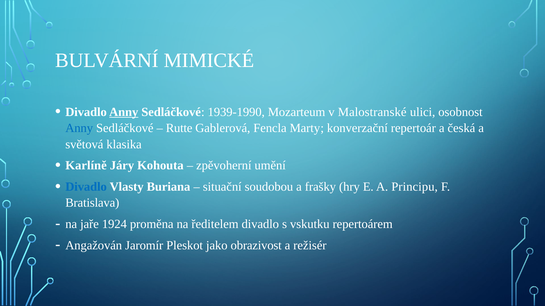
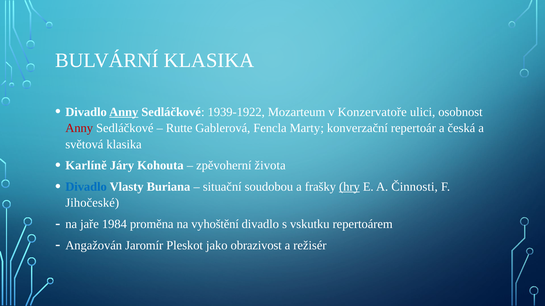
BULVÁRNÍ MIMICKÉ: MIMICKÉ -> KLASIKA
1939-1990: 1939-1990 -> 1939-1922
Malostranské: Malostranské -> Konzervatoře
Anny at (79, 128) colour: blue -> red
umění: umění -> života
hry underline: none -> present
Principu: Principu -> Činnosti
Bratislava: Bratislava -> Jihočeské
1924: 1924 -> 1984
ředitelem: ředitelem -> vyhoštění
